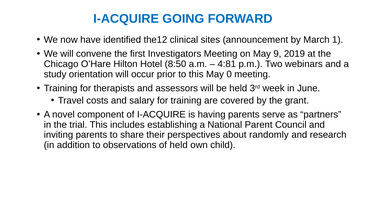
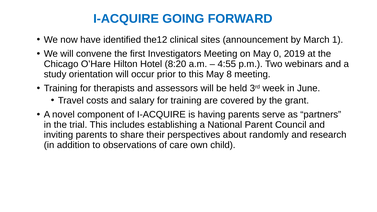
9: 9 -> 0
8:50: 8:50 -> 8:20
4:81: 4:81 -> 4:55
0: 0 -> 8
of held: held -> care
